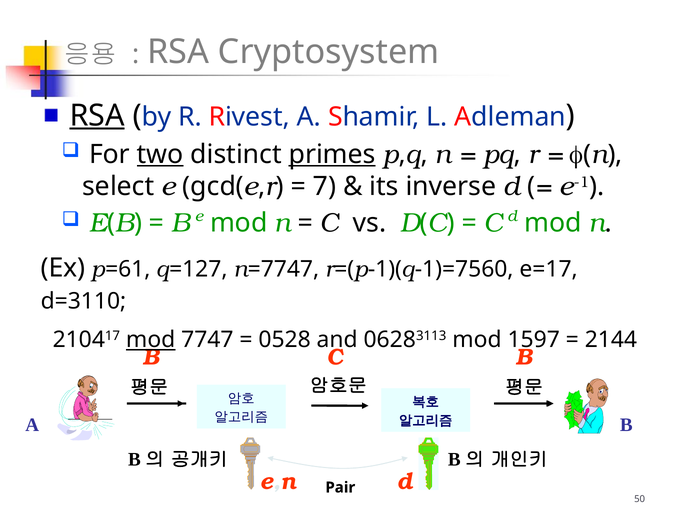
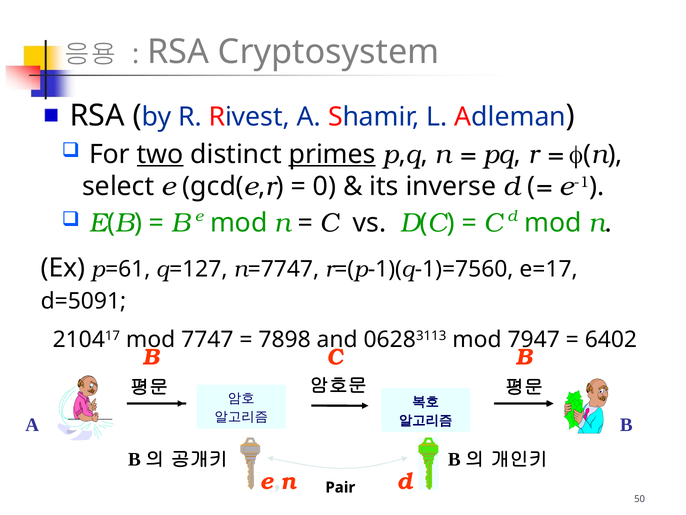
RSA at (97, 115) underline: present -> none
7: 7 -> 0
d=3110: d=3110 -> d=5091
mod at (151, 339) underline: present -> none
0528: 0528 -> 7898
1597: 1597 -> 7947
2144: 2144 -> 6402
